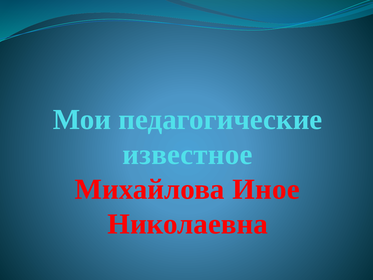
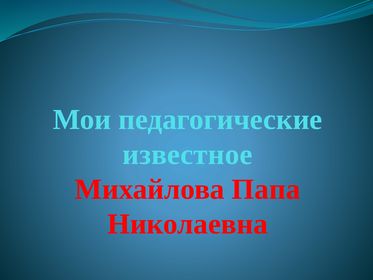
Иное: Иное -> Папа
